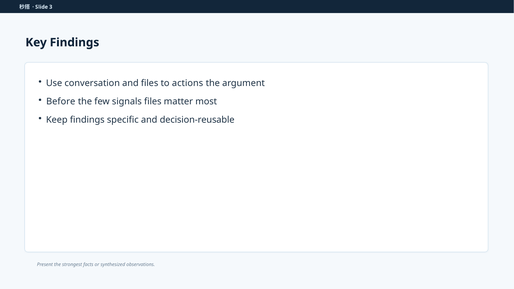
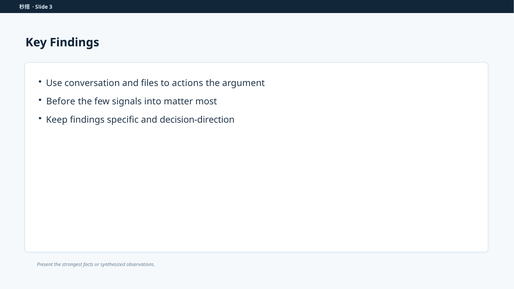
signals files: files -> into
decision-reusable: decision-reusable -> decision-direction
